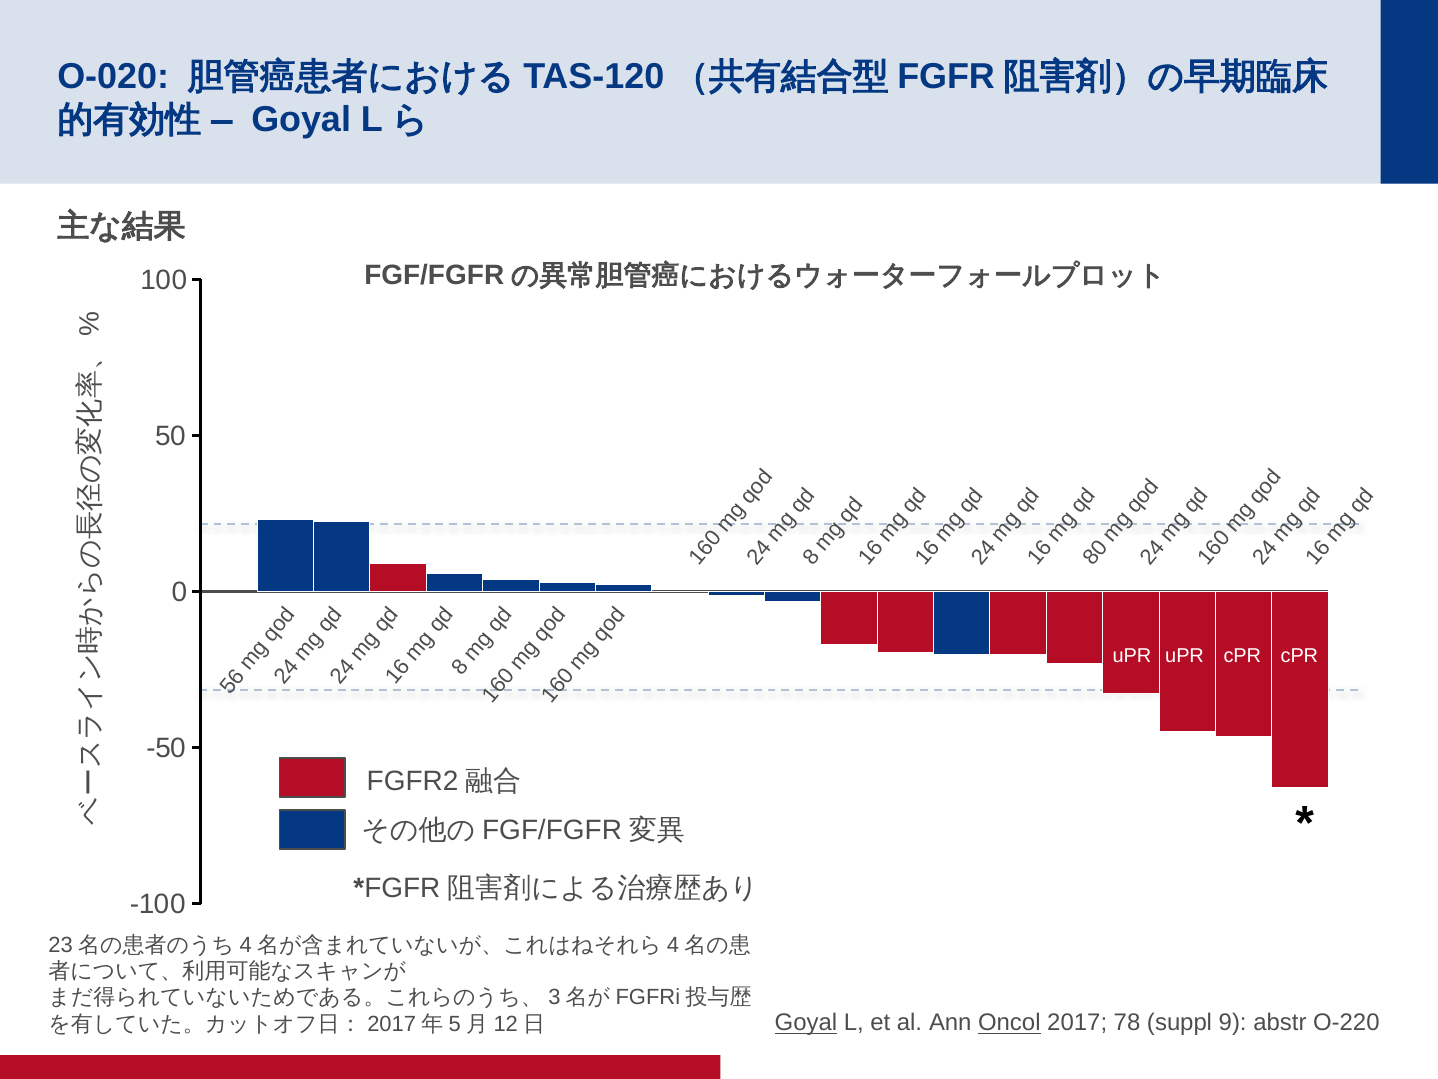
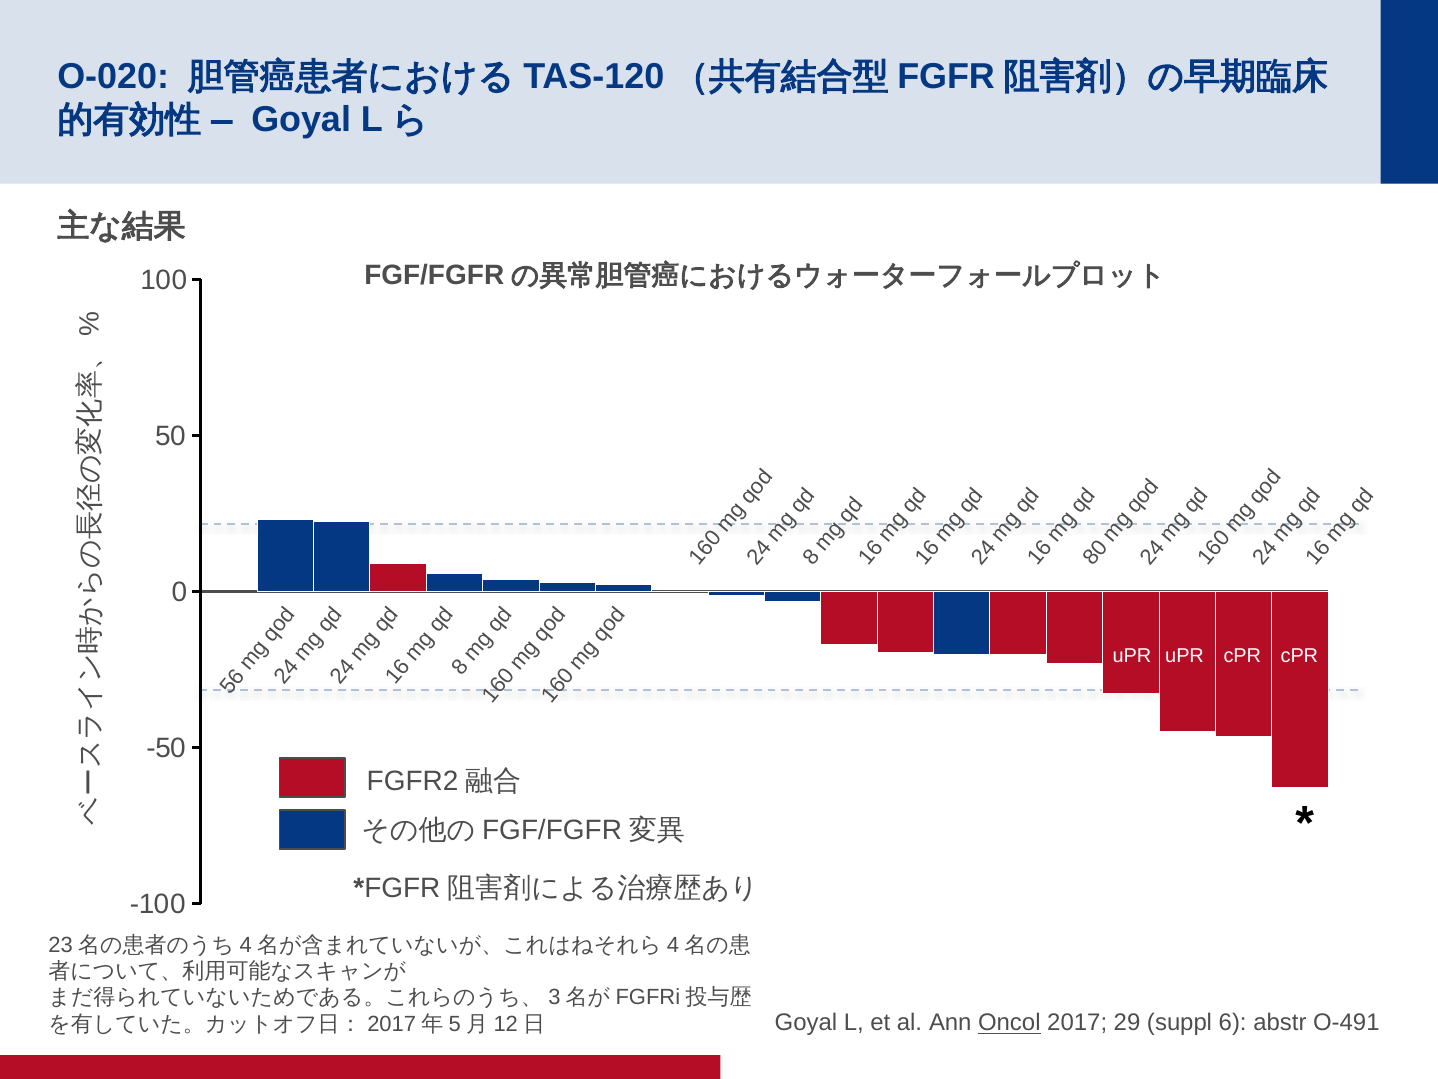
Goyal at (806, 1023) underline: present -> none
78: 78 -> 29
suppl 9: 9 -> 6
O-220: O-220 -> O-491
